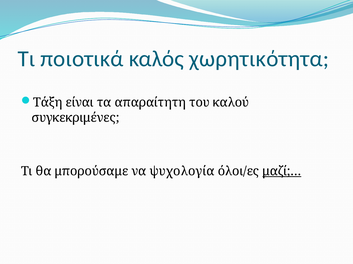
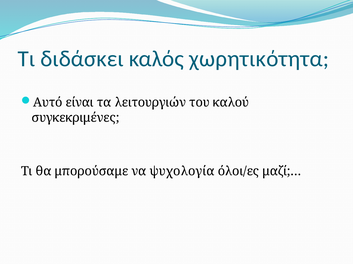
ποιοτικά: ποιοτικά -> διδάσκει
Τάξη: Τάξη -> Αυτό
απαραίτητη: απαραίτητη -> λειτουργιών
μαζί;… underline: present -> none
